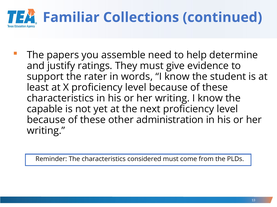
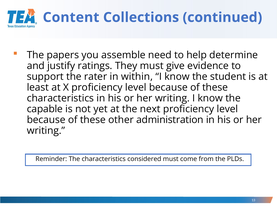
Familiar: Familiar -> Content
words: words -> within
